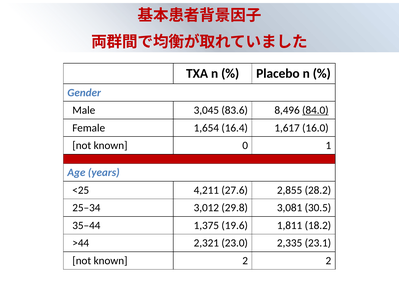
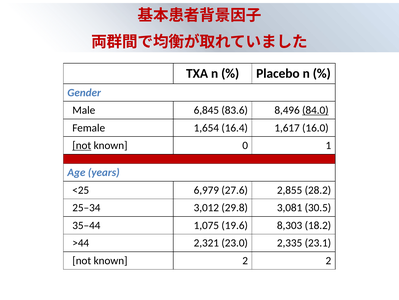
3,045: 3,045 -> 6,845
not at (82, 145) underline: none -> present
4,211: 4,211 -> 6,979
1,375: 1,375 -> 1,075
1,811: 1,811 -> 8,303
